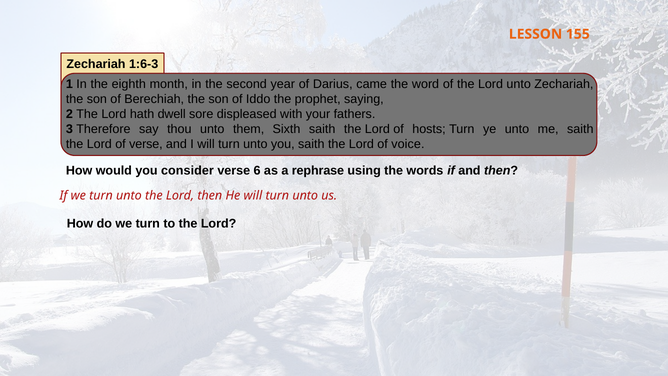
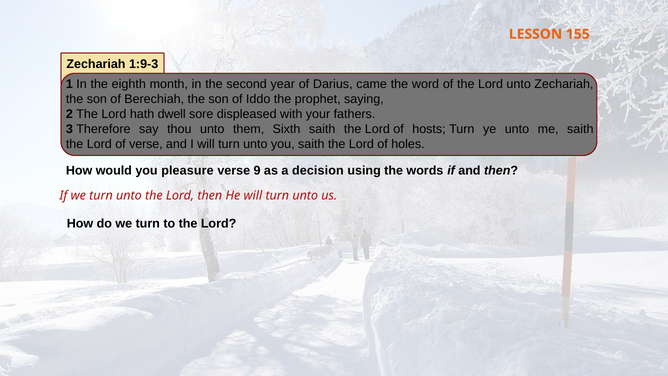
1:6-3: 1:6-3 -> 1:9-3
voice: voice -> holes
consider: consider -> pleasure
6: 6 -> 9
rephrase: rephrase -> decision
